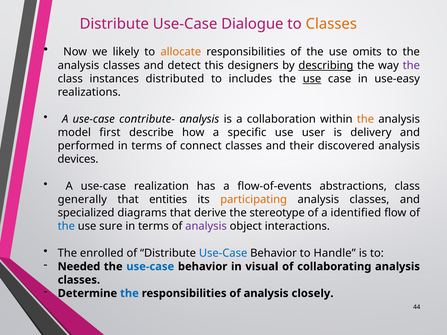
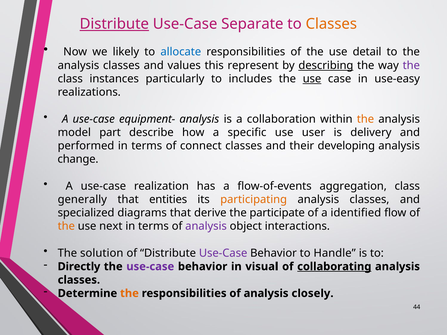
Distribute at (114, 24) underline: none -> present
Dialogue: Dialogue -> Separate
allocate colour: orange -> blue
omits: omits -> detail
detect: detect -> values
designers: designers -> represent
distributed: distributed -> particularly
contribute-: contribute- -> equipment-
first: first -> part
discovered: discovered -> developing
devices: devices -> change
abstractions: abstractions -> aggregation
stereotype: stereotype -> participate
the at (66, 226) colour: blue -> orange
sure: sure -> next
enrolled: enrolled -> solution
Use-Case at (223, 253) colour: blue -> purple
Needed: Needed -> Directly
use-case at (150, 267) colour: blue -> purple
collaborating underline: none -> present
the at (129, 294) colour: blue -> orange
